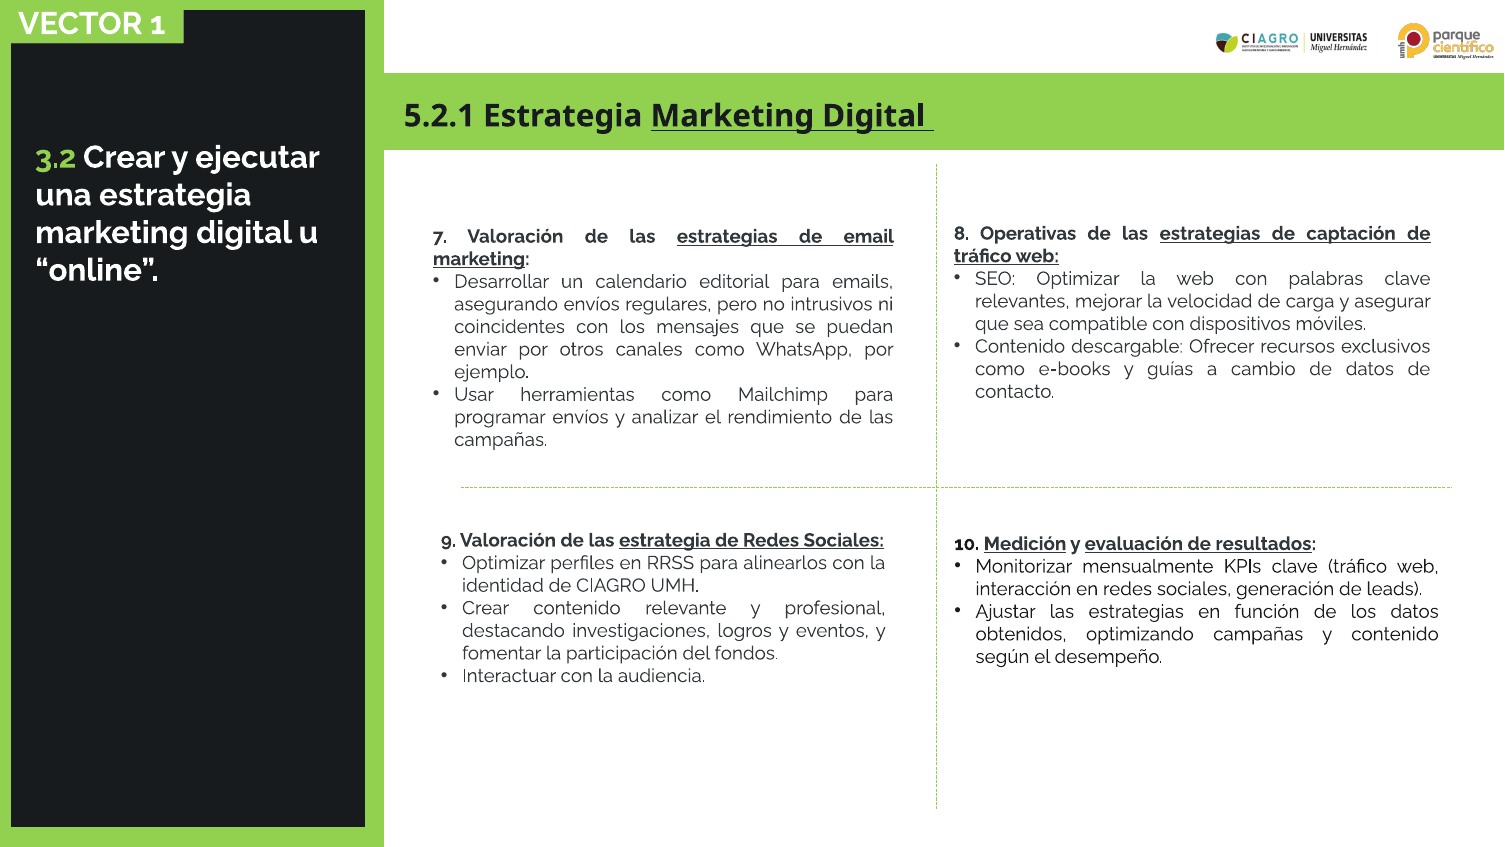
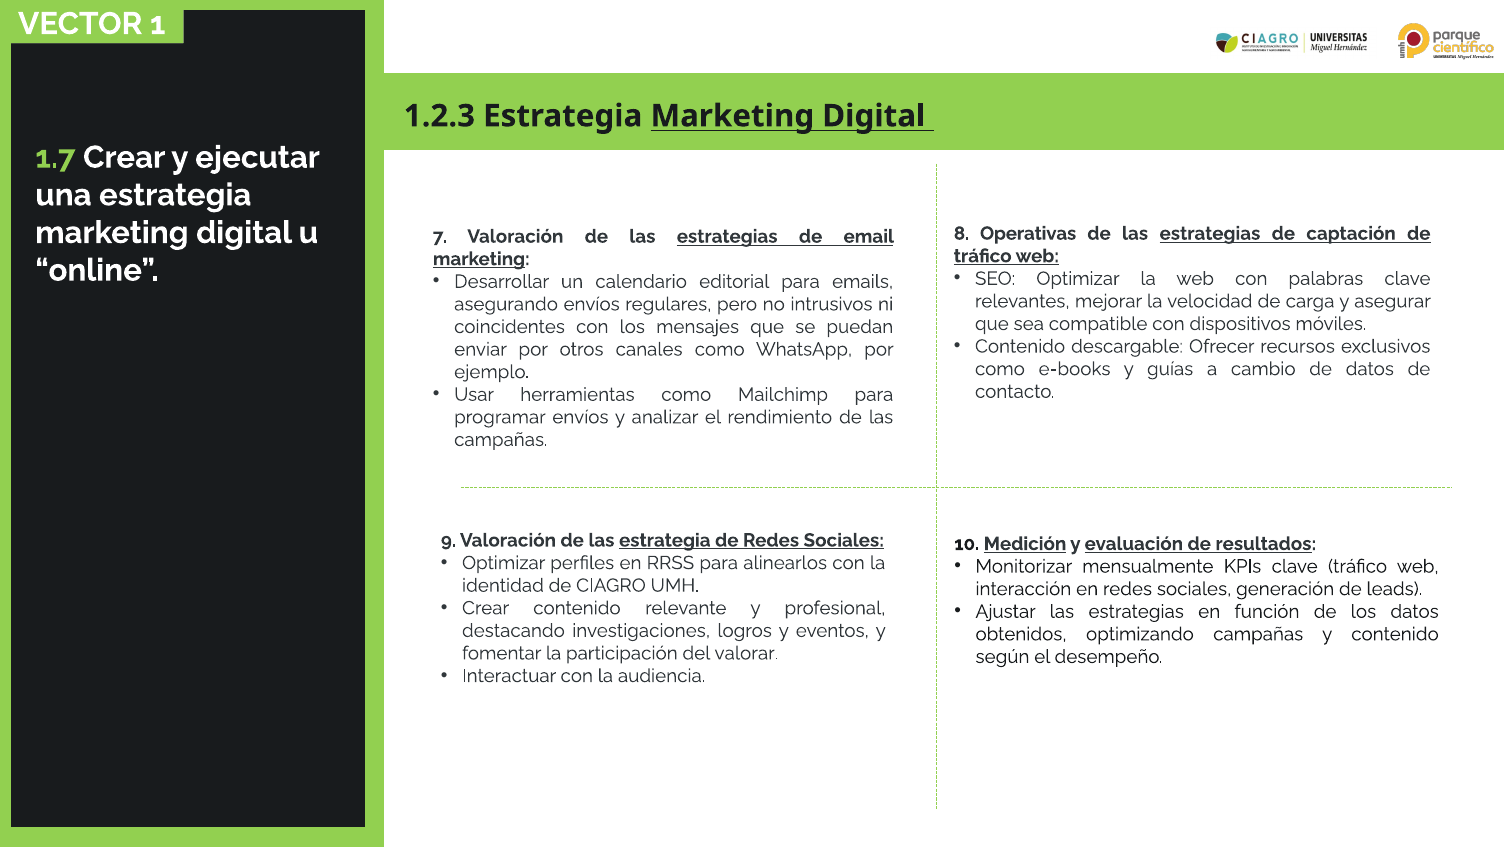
5.2.1: 5.2.1 -> 1.2.3
3.2: 3.2 -> 1.7
fondos: fondos -> valorar
